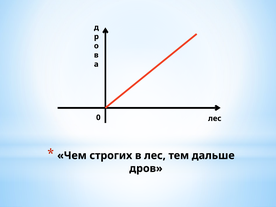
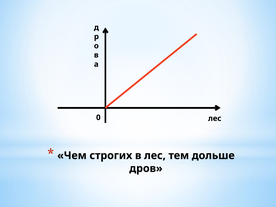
дальше: дальше -> дольше
